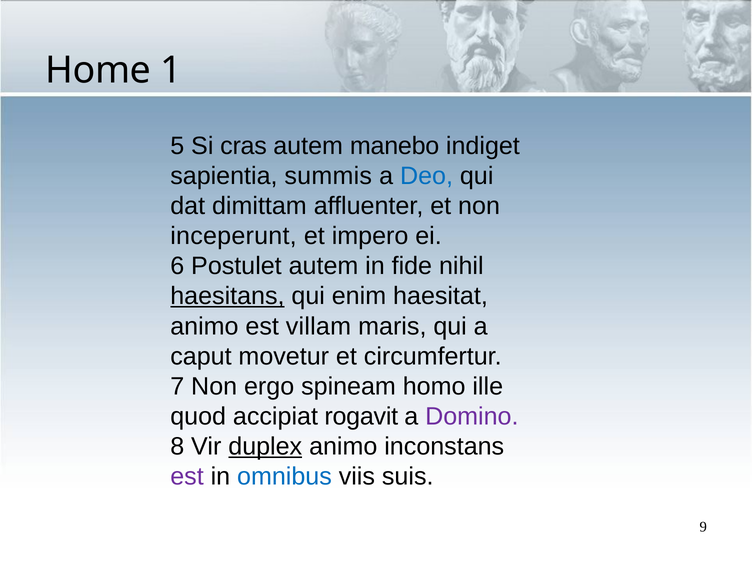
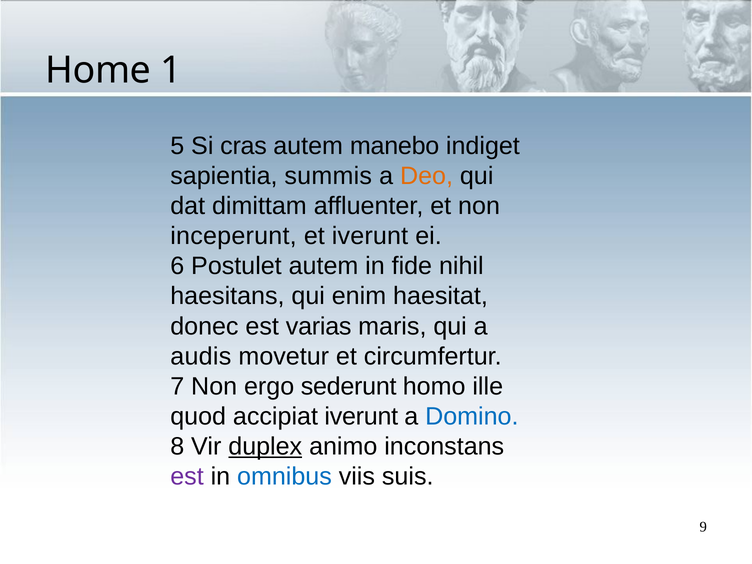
Deo colour: blue -> orange
et impero: impero -> iverunt
haesitans underline: present -> none
animo at (204, 326): animo -> donec
villam: villam -> varias
caput: caput -> audis
spineam: spineam -> sederunt
accipiat rogavit: rogavit -> iverunt
Domino colour: purple -> blue
